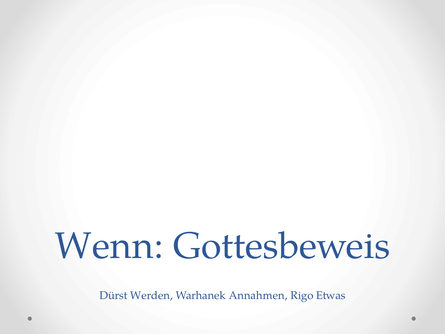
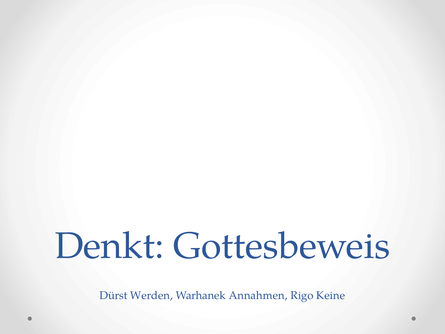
Wenn: Wenn -> Denkt
Etwas: Etwas -> Keine
